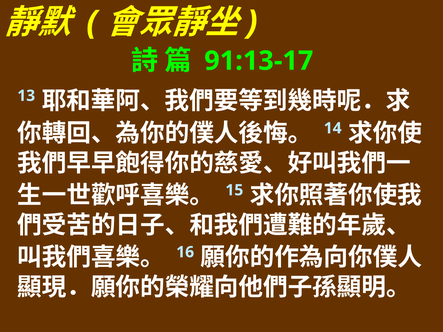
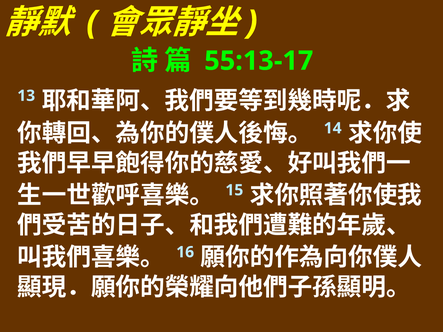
91:13-17: 91:13-17 -> 55:13-17
